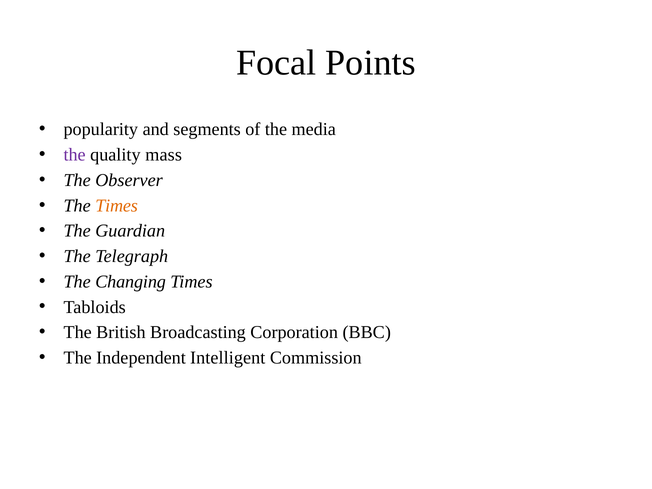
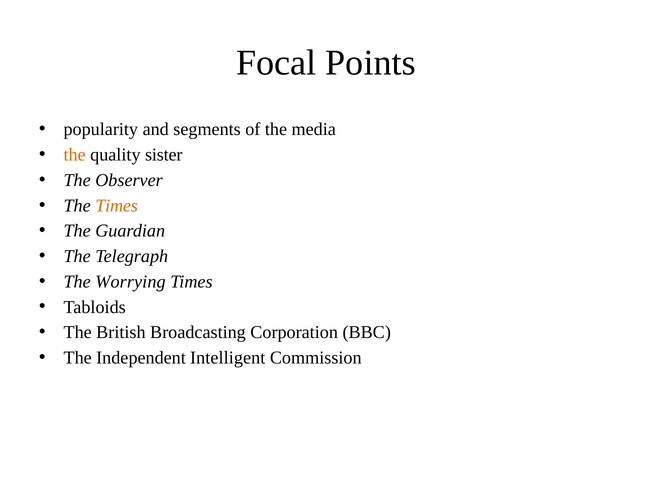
the at (75, 155) colour: purple -> orange
mass: mass -> sister
Changing: Changing -> Worrying
